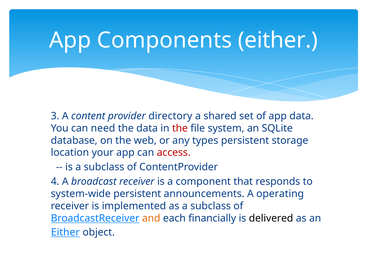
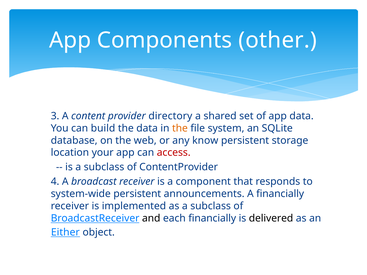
Components either: either -> other
need: need -> build
the at (180, 128) colour: red -> orange
types: types -> know
A operating: operating -> financially
and colour: orange -> black
